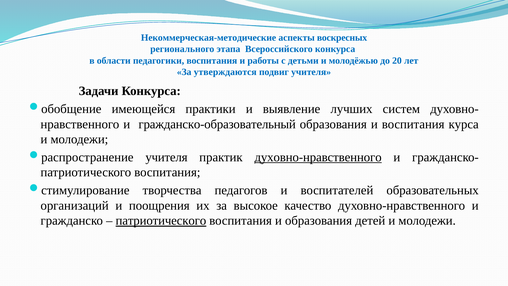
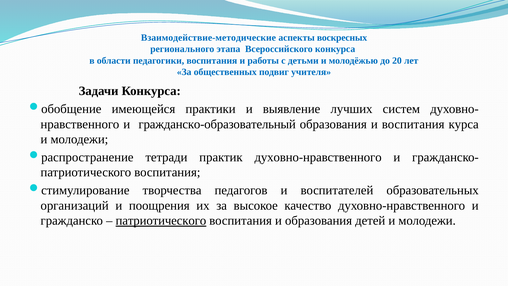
Некоммерческая-методические: Некоммерческая-методические -> Взаимодействие-методические
утверждаются: утверждаются -> общественных
учителя at (166, 157): учителя -> тетради
духовно-нравственного at (318, 157) underline: present -> none
